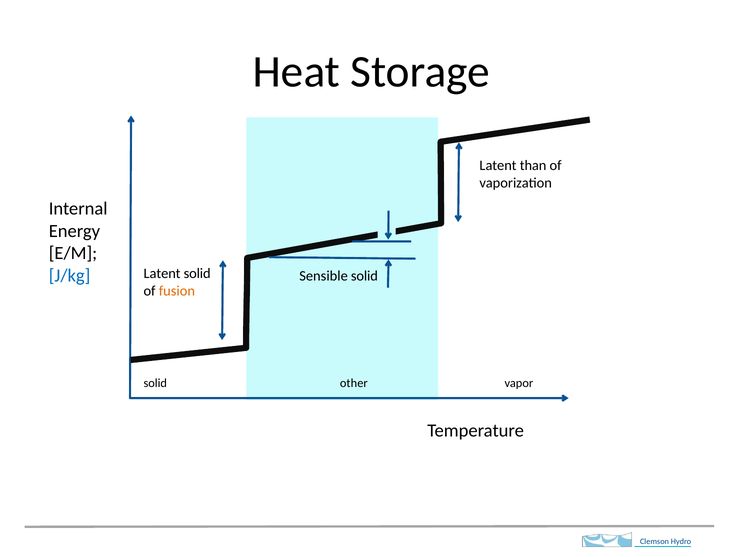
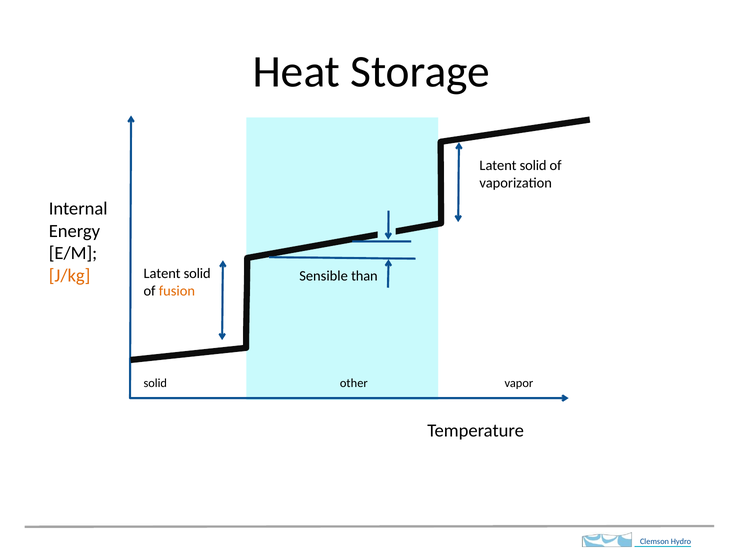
than at (533, 166): than -> solid
J/kg colour: blue -> orange
Sensible solid: solid -> than
